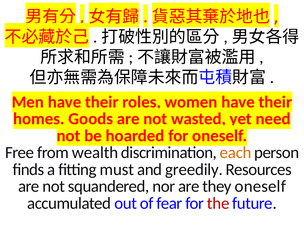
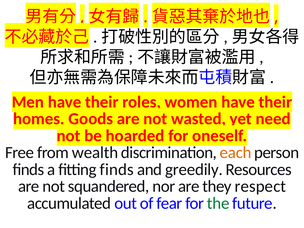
fitting must: must -> finds
they oneself: oneself -> respect
the colour: red -> green
